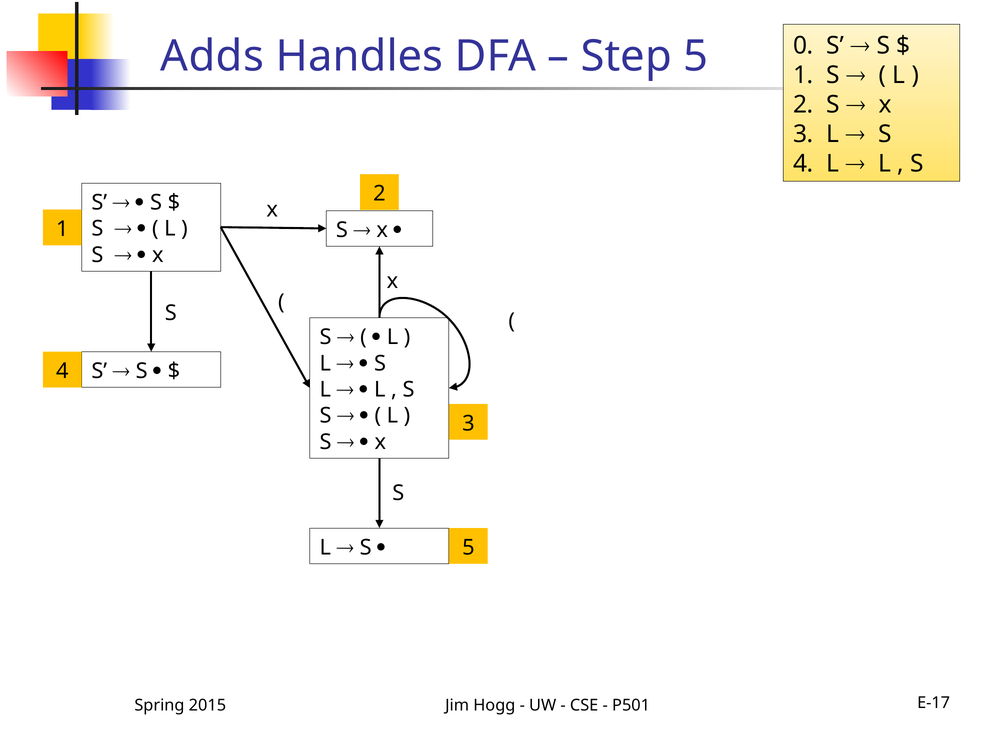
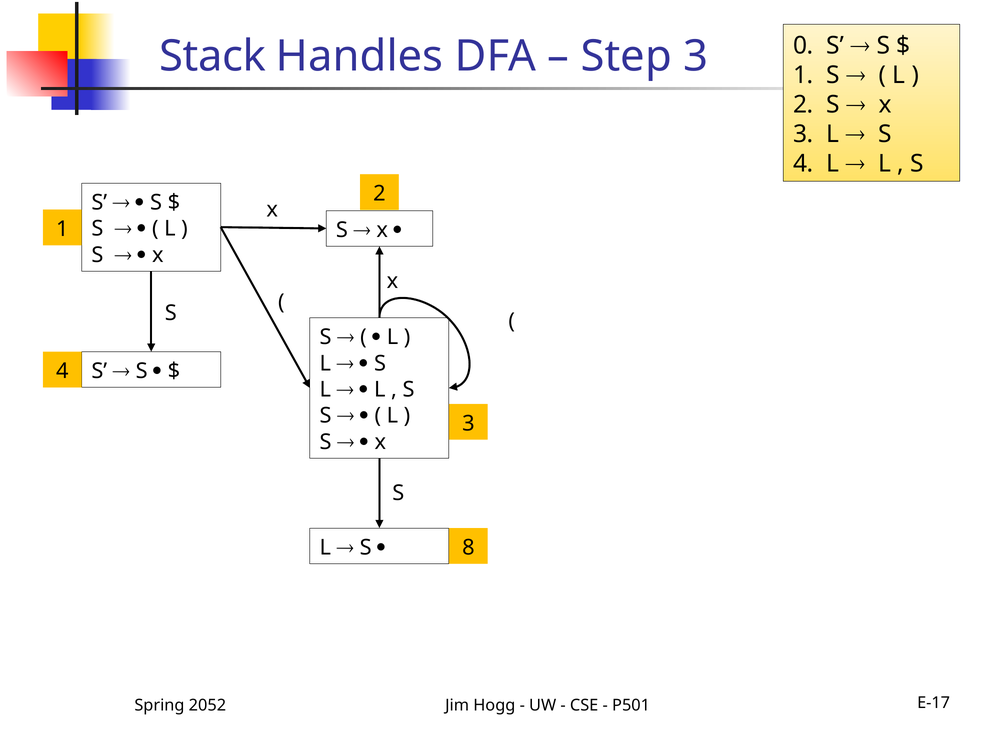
Adds: Adds -> Stack
Step 5: 5 -> 3
5 at (468, 547): 5 -> 8
2015: 2015 -> 2052
